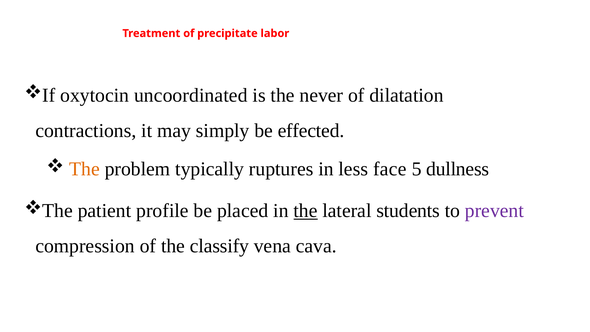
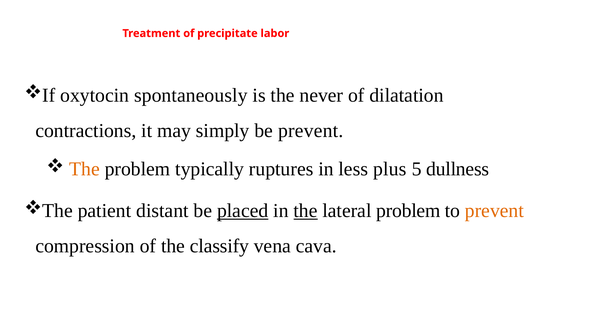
uncoordinated: uncoordinated -> spontaneously
be effected: effected -> prevent
face: face -> plus
profile: profile -> distant
placed underline: none -> present
lateral students: students -> problem
prevent at (494, 211) colour: purple -> orange
